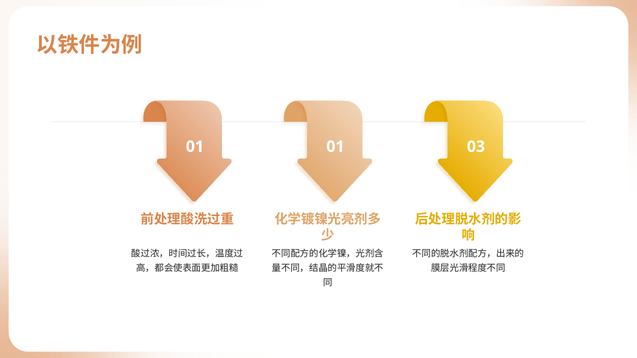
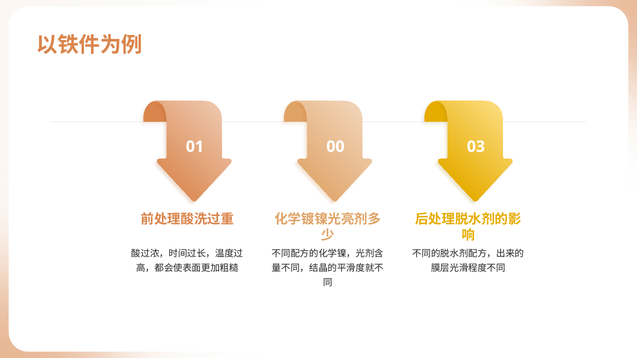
01 01: 01 -> 00
